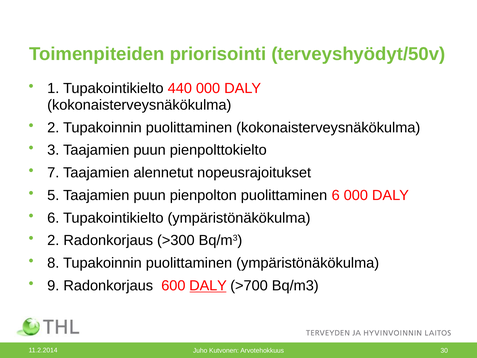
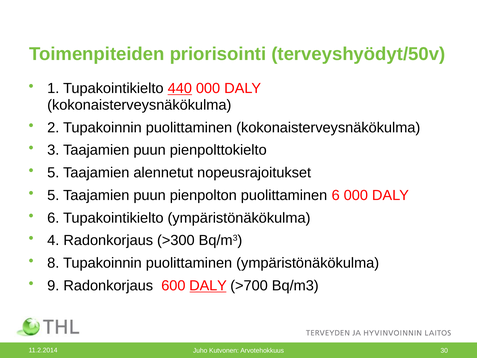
440 underline: none -> present
7 at (53, 173): 7 -> 5
2 at (53, 240): 2 -> 4
